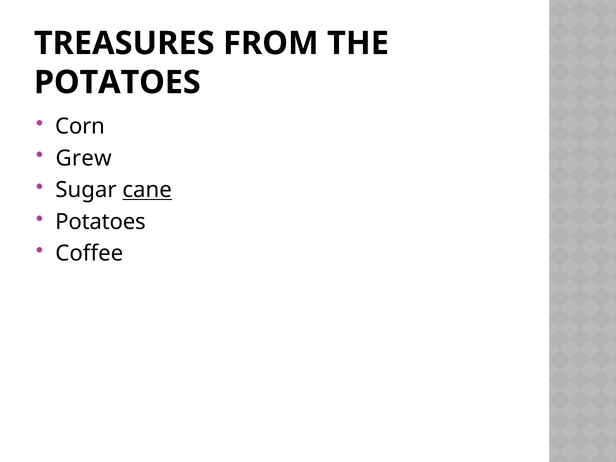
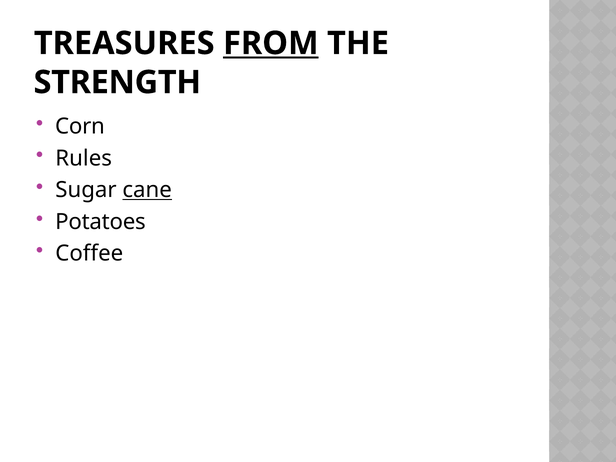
FROM underline: none -> present
POTATOES at (117, 82): POTATOES -> STRENGTH
Grew: Grew -> Rules
